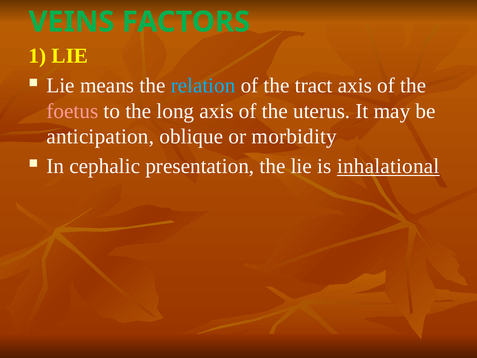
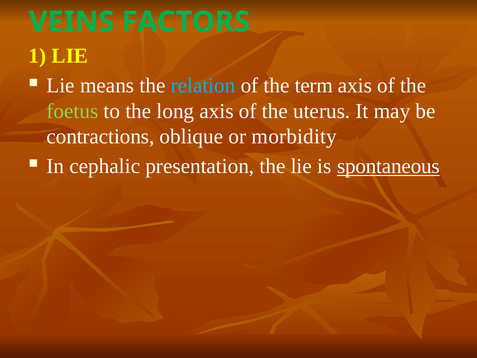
tract: tract -> term
foetus colour: pink -> light green
anticipation: anticipation -> contractions
inhalational: inhalational -> spontaneous
